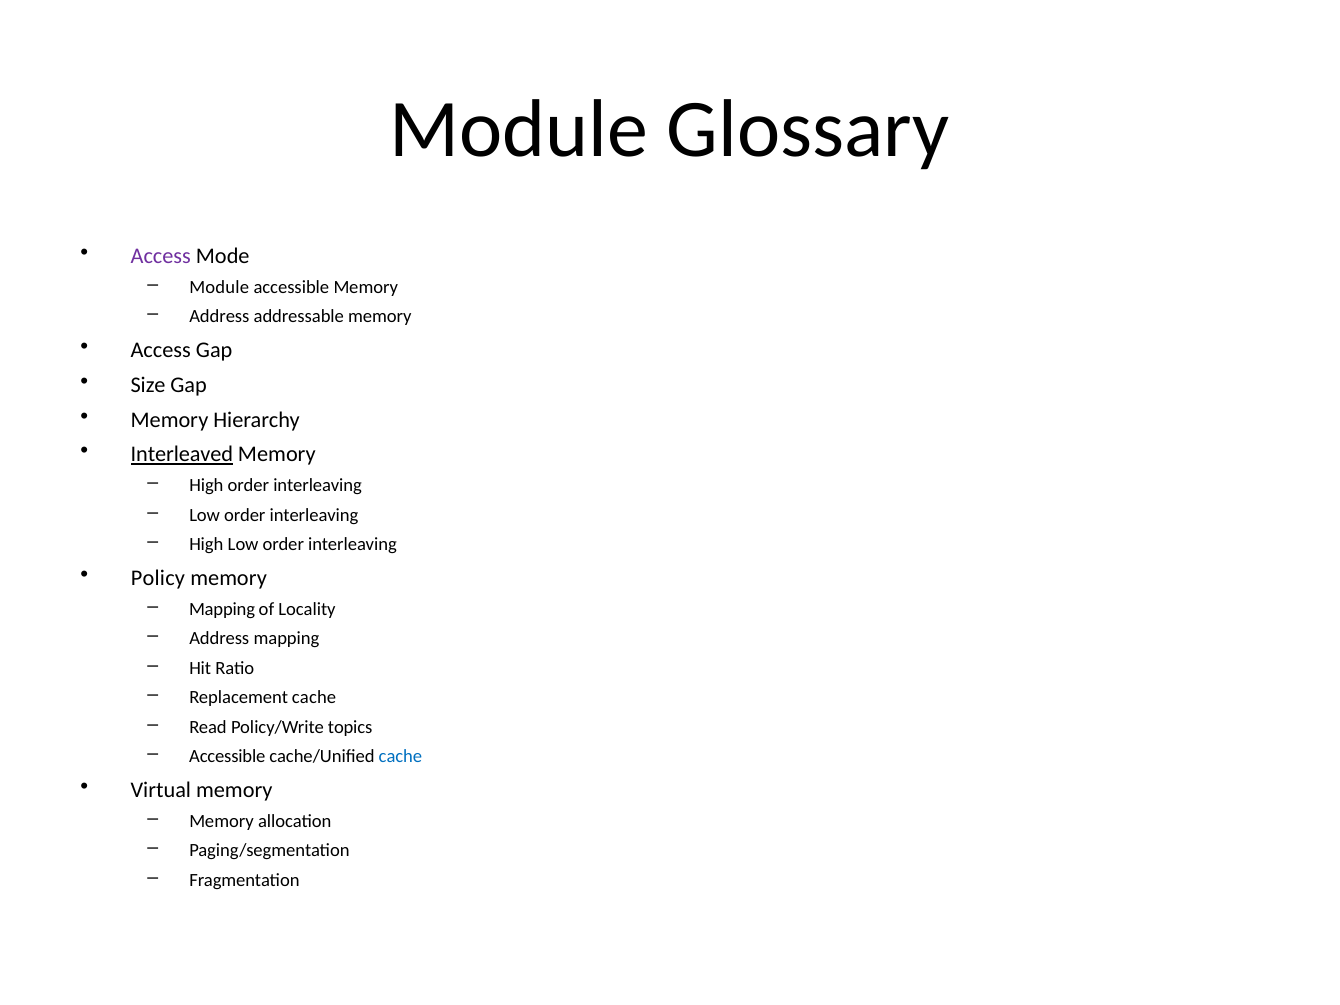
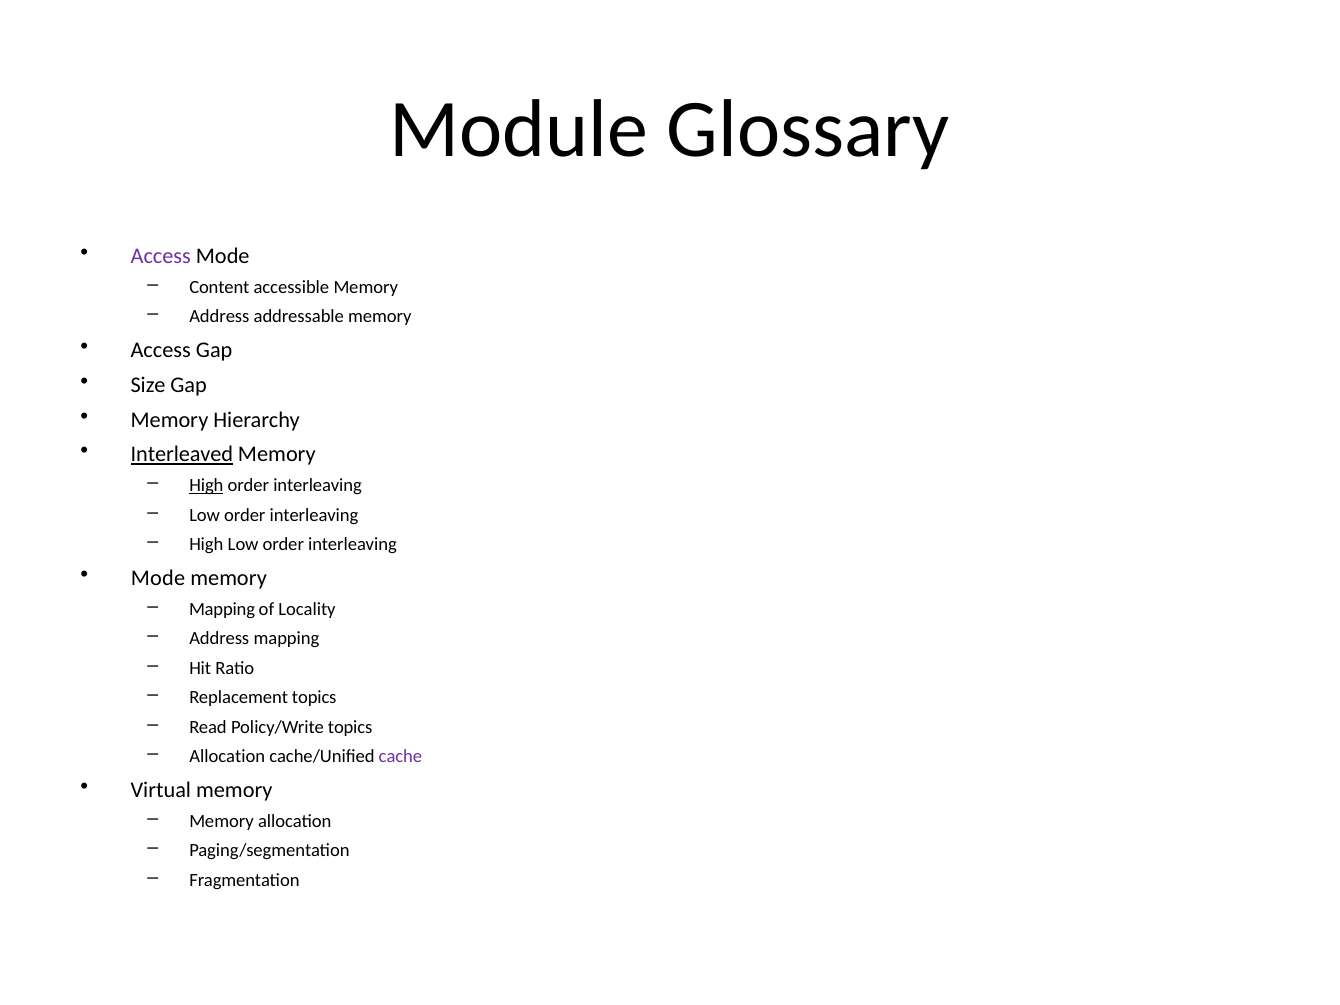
Module at (219, 287): Module -> Content
High at (206, 486) underline: none -> present
Policy at (158, 578): Policy -> Mode
Replacement cache: cache -> topics
Accessible at (227, 757): Accessible -> Allocation
cache at (400, 757) colour: blue -> purple
